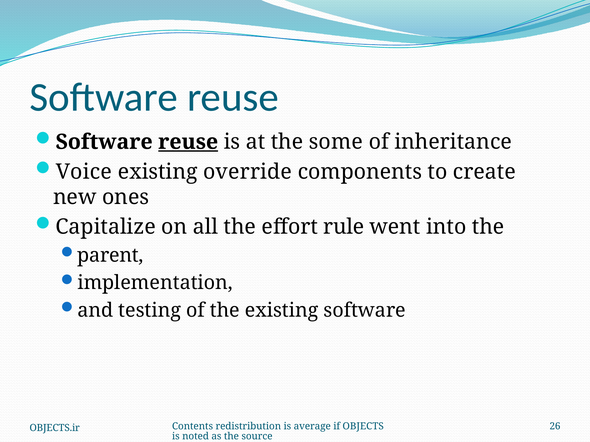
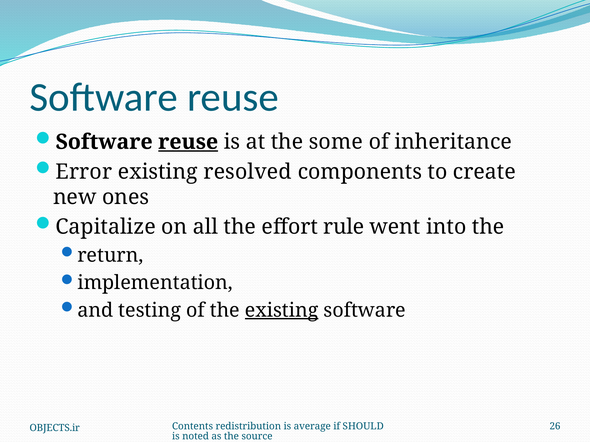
Voice: Voice -> Error
override: override -> resolved
parent: parent -> return
existing at (282, 311) underline: none -> present
OBJECTS: OBJECTS -> SHOULD
